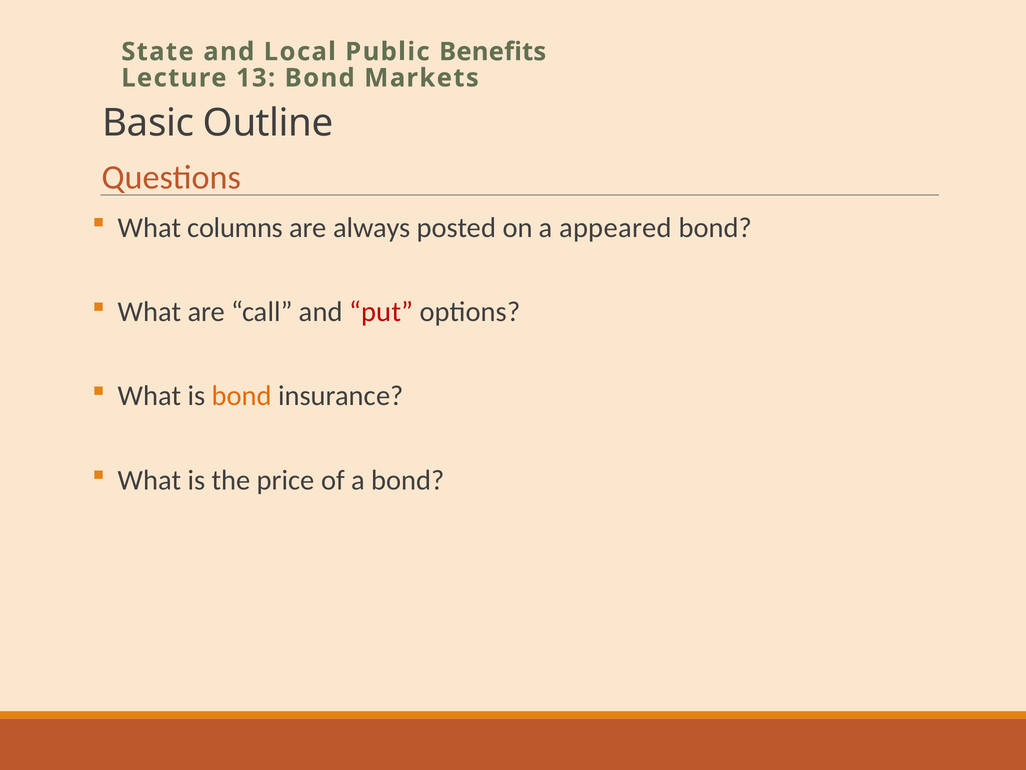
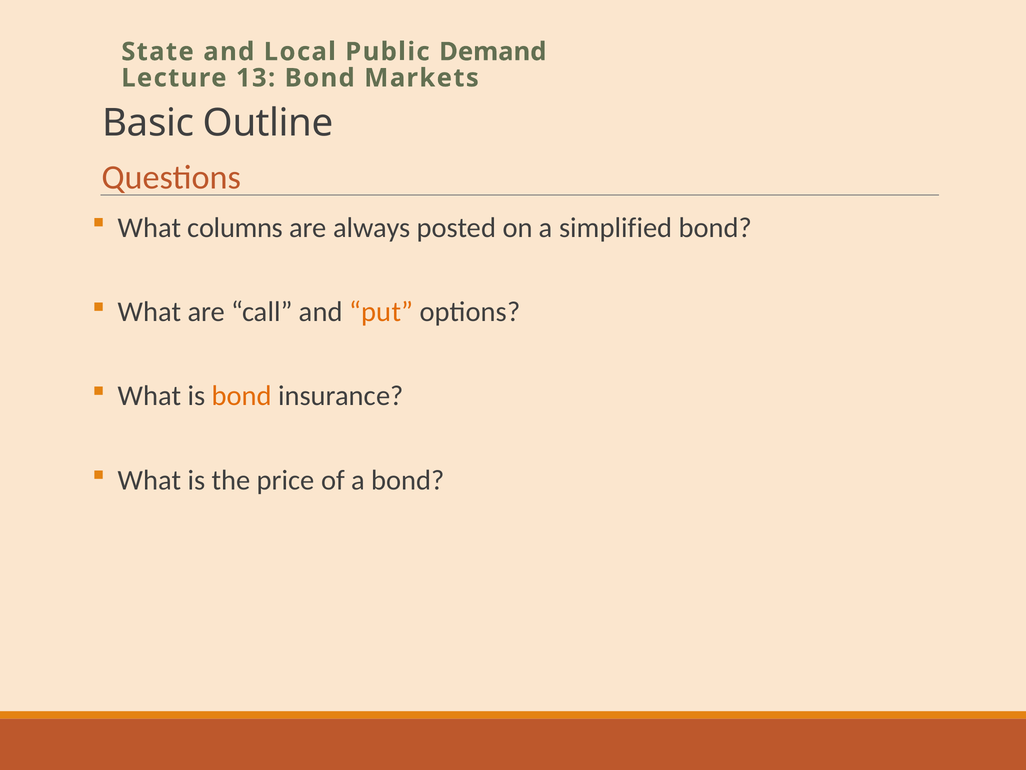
Benefits: Benefits -> Demand
appeared: appeared -> simplified
put colour: red -> orange
